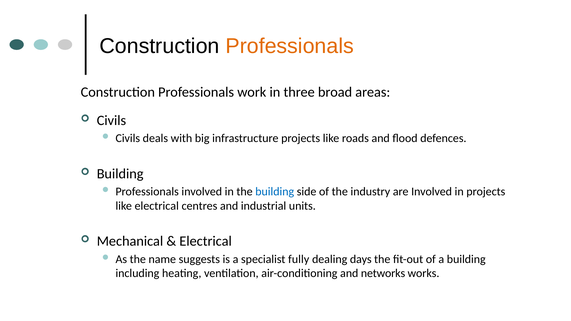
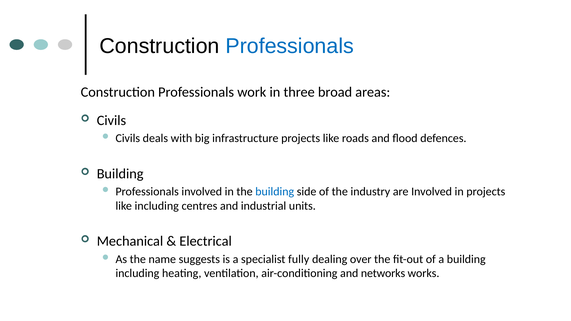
Professionals at (290, 46) colour: orange -> blue
like electrical: electrical -> including
days: days -> over
